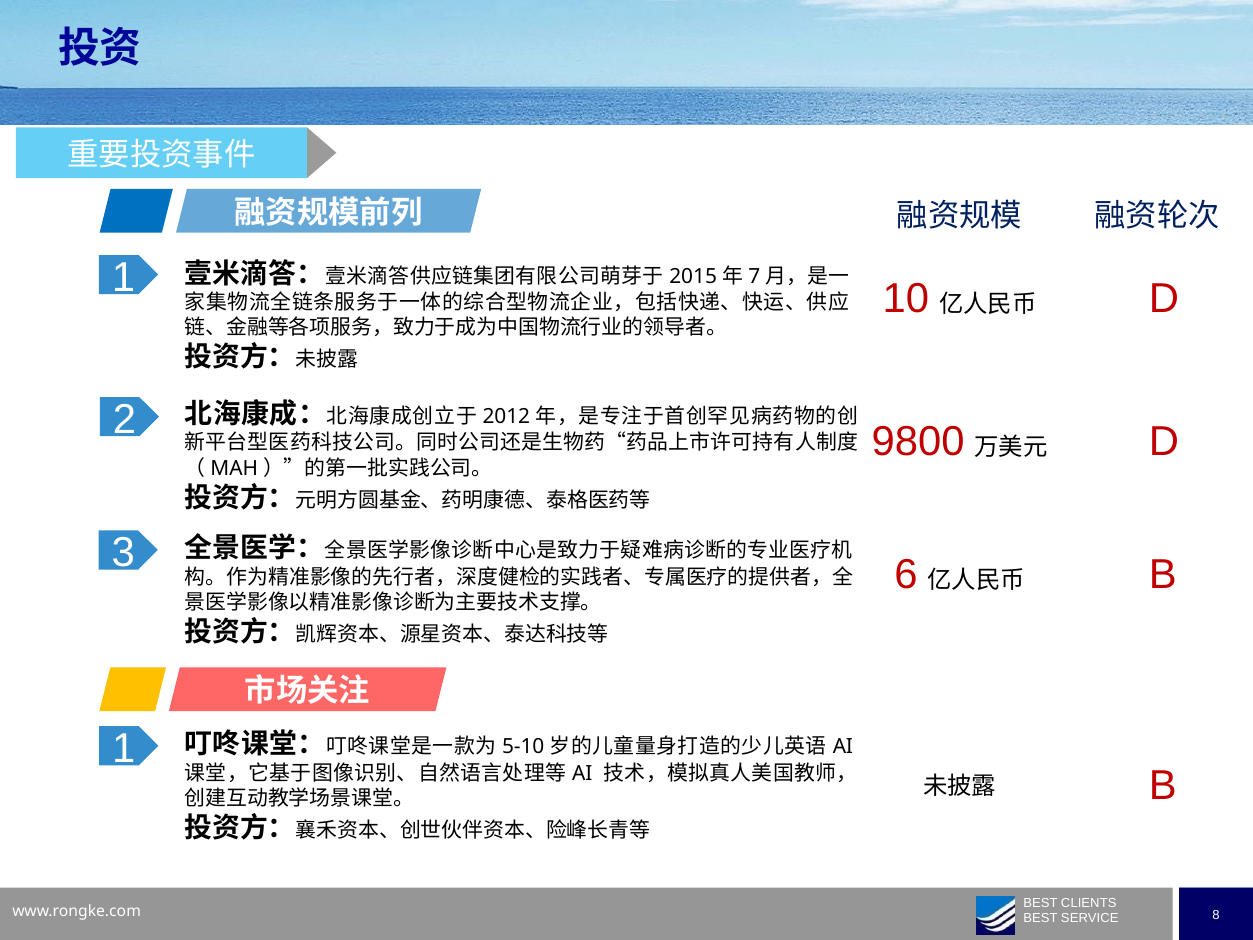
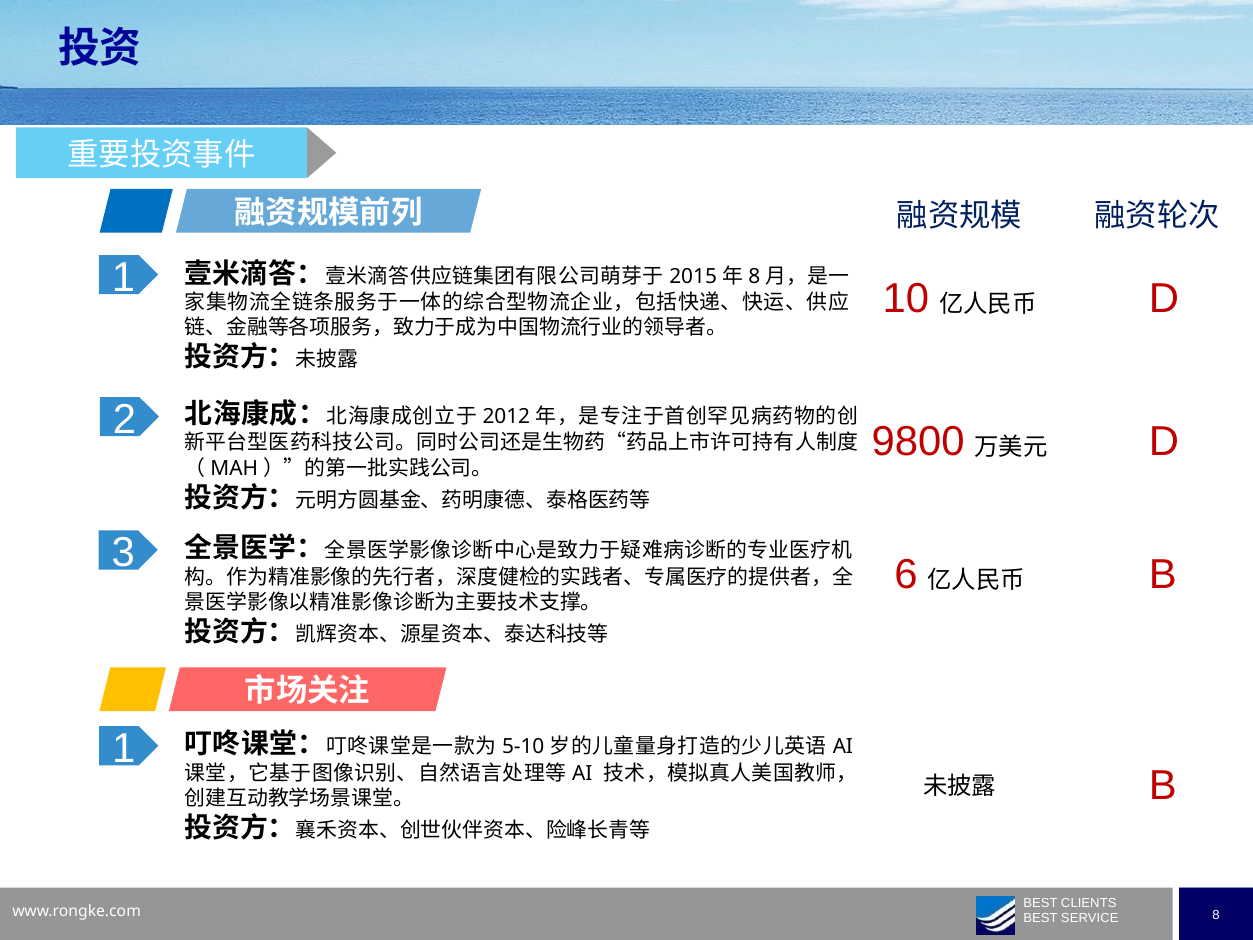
7 at (754, 276): 7 -> 8
